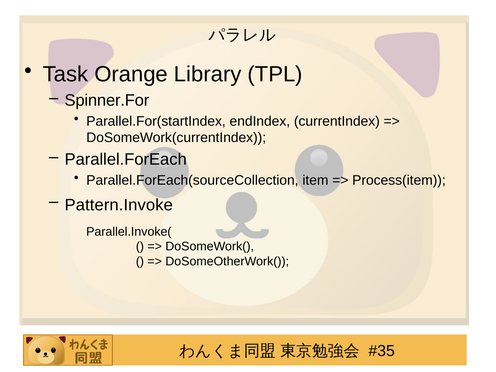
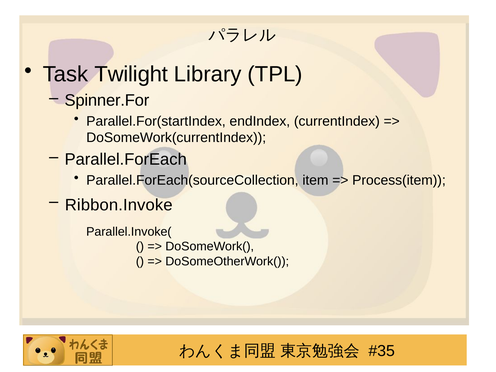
Orange: Orange -> Twilight
Pattern.Invoke: Pattern.Invoke -> Ribbon.Invoke
